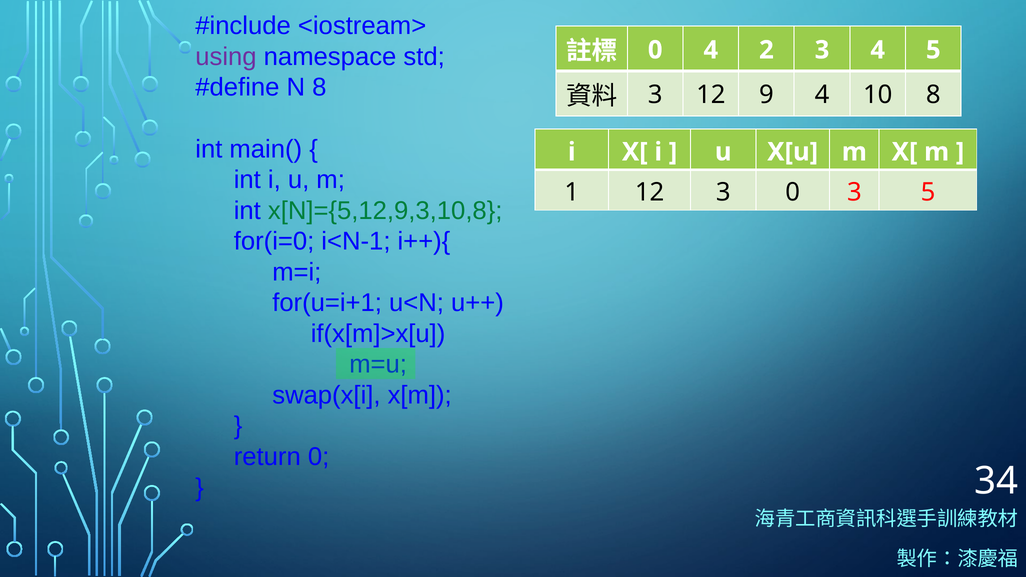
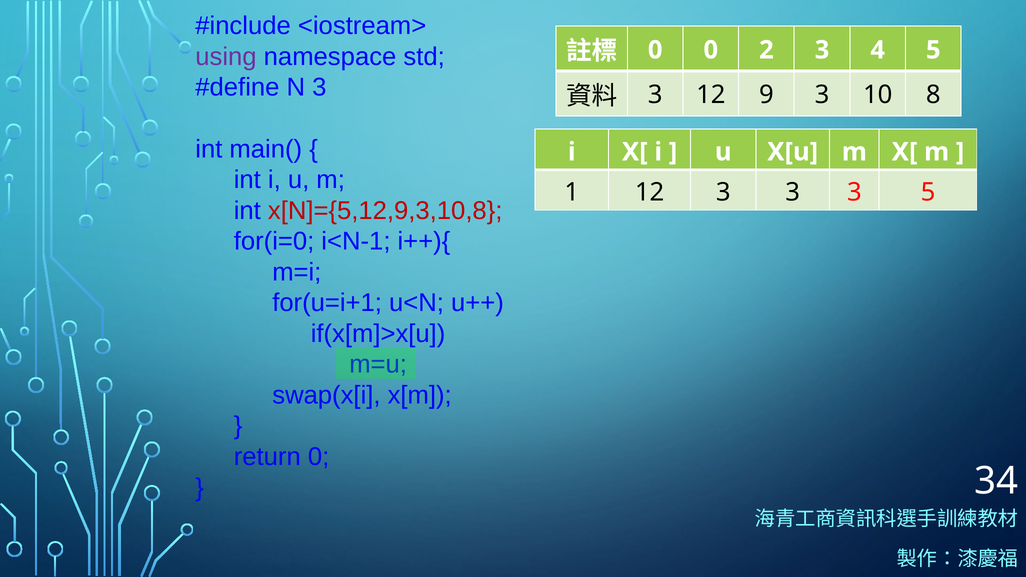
0 4: 4 -> 0
N 8: 8 -> 3
9 4: 4 -> 3
12 3 0: 0 -> 3
x[N]={5,12,9,3,10,8 colour: green -> red
